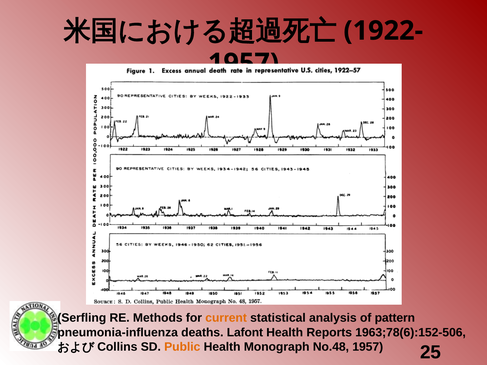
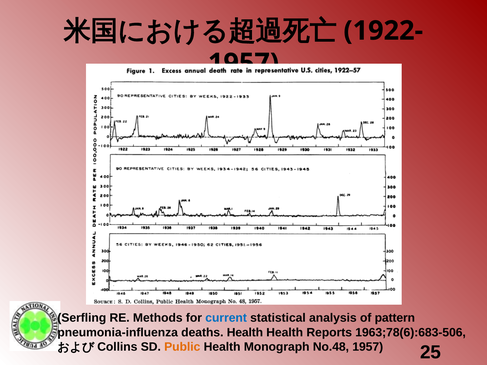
current colour: orange -> blue
deaths Lafont: Lafont -> Health
1963;78(6):152-506: 1963;78(6):152-506 -> 1963;78(6):683-506
